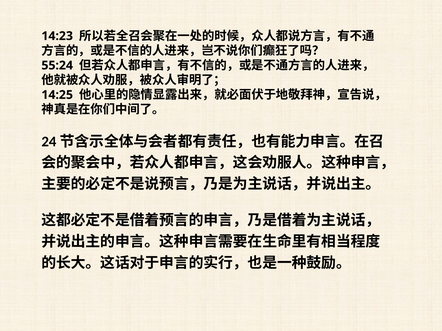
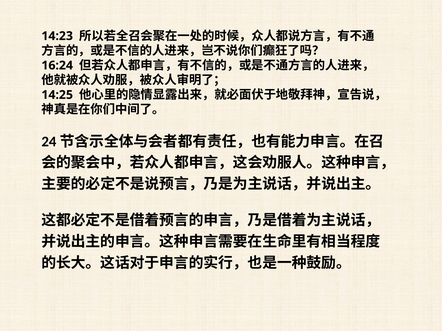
55:24: 55:24 -> 16:24
